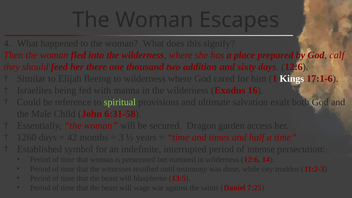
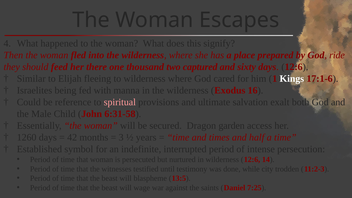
calf: calf -> ride
addition: addition -> captured
spiritual colour: light green -> pink
